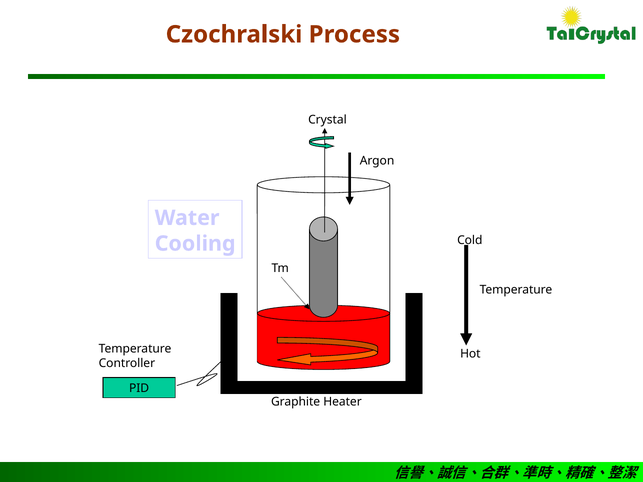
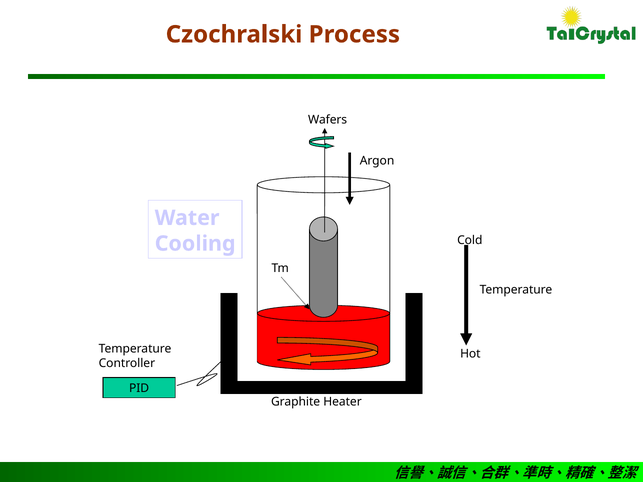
Crystal: Crystal -> Wafers
